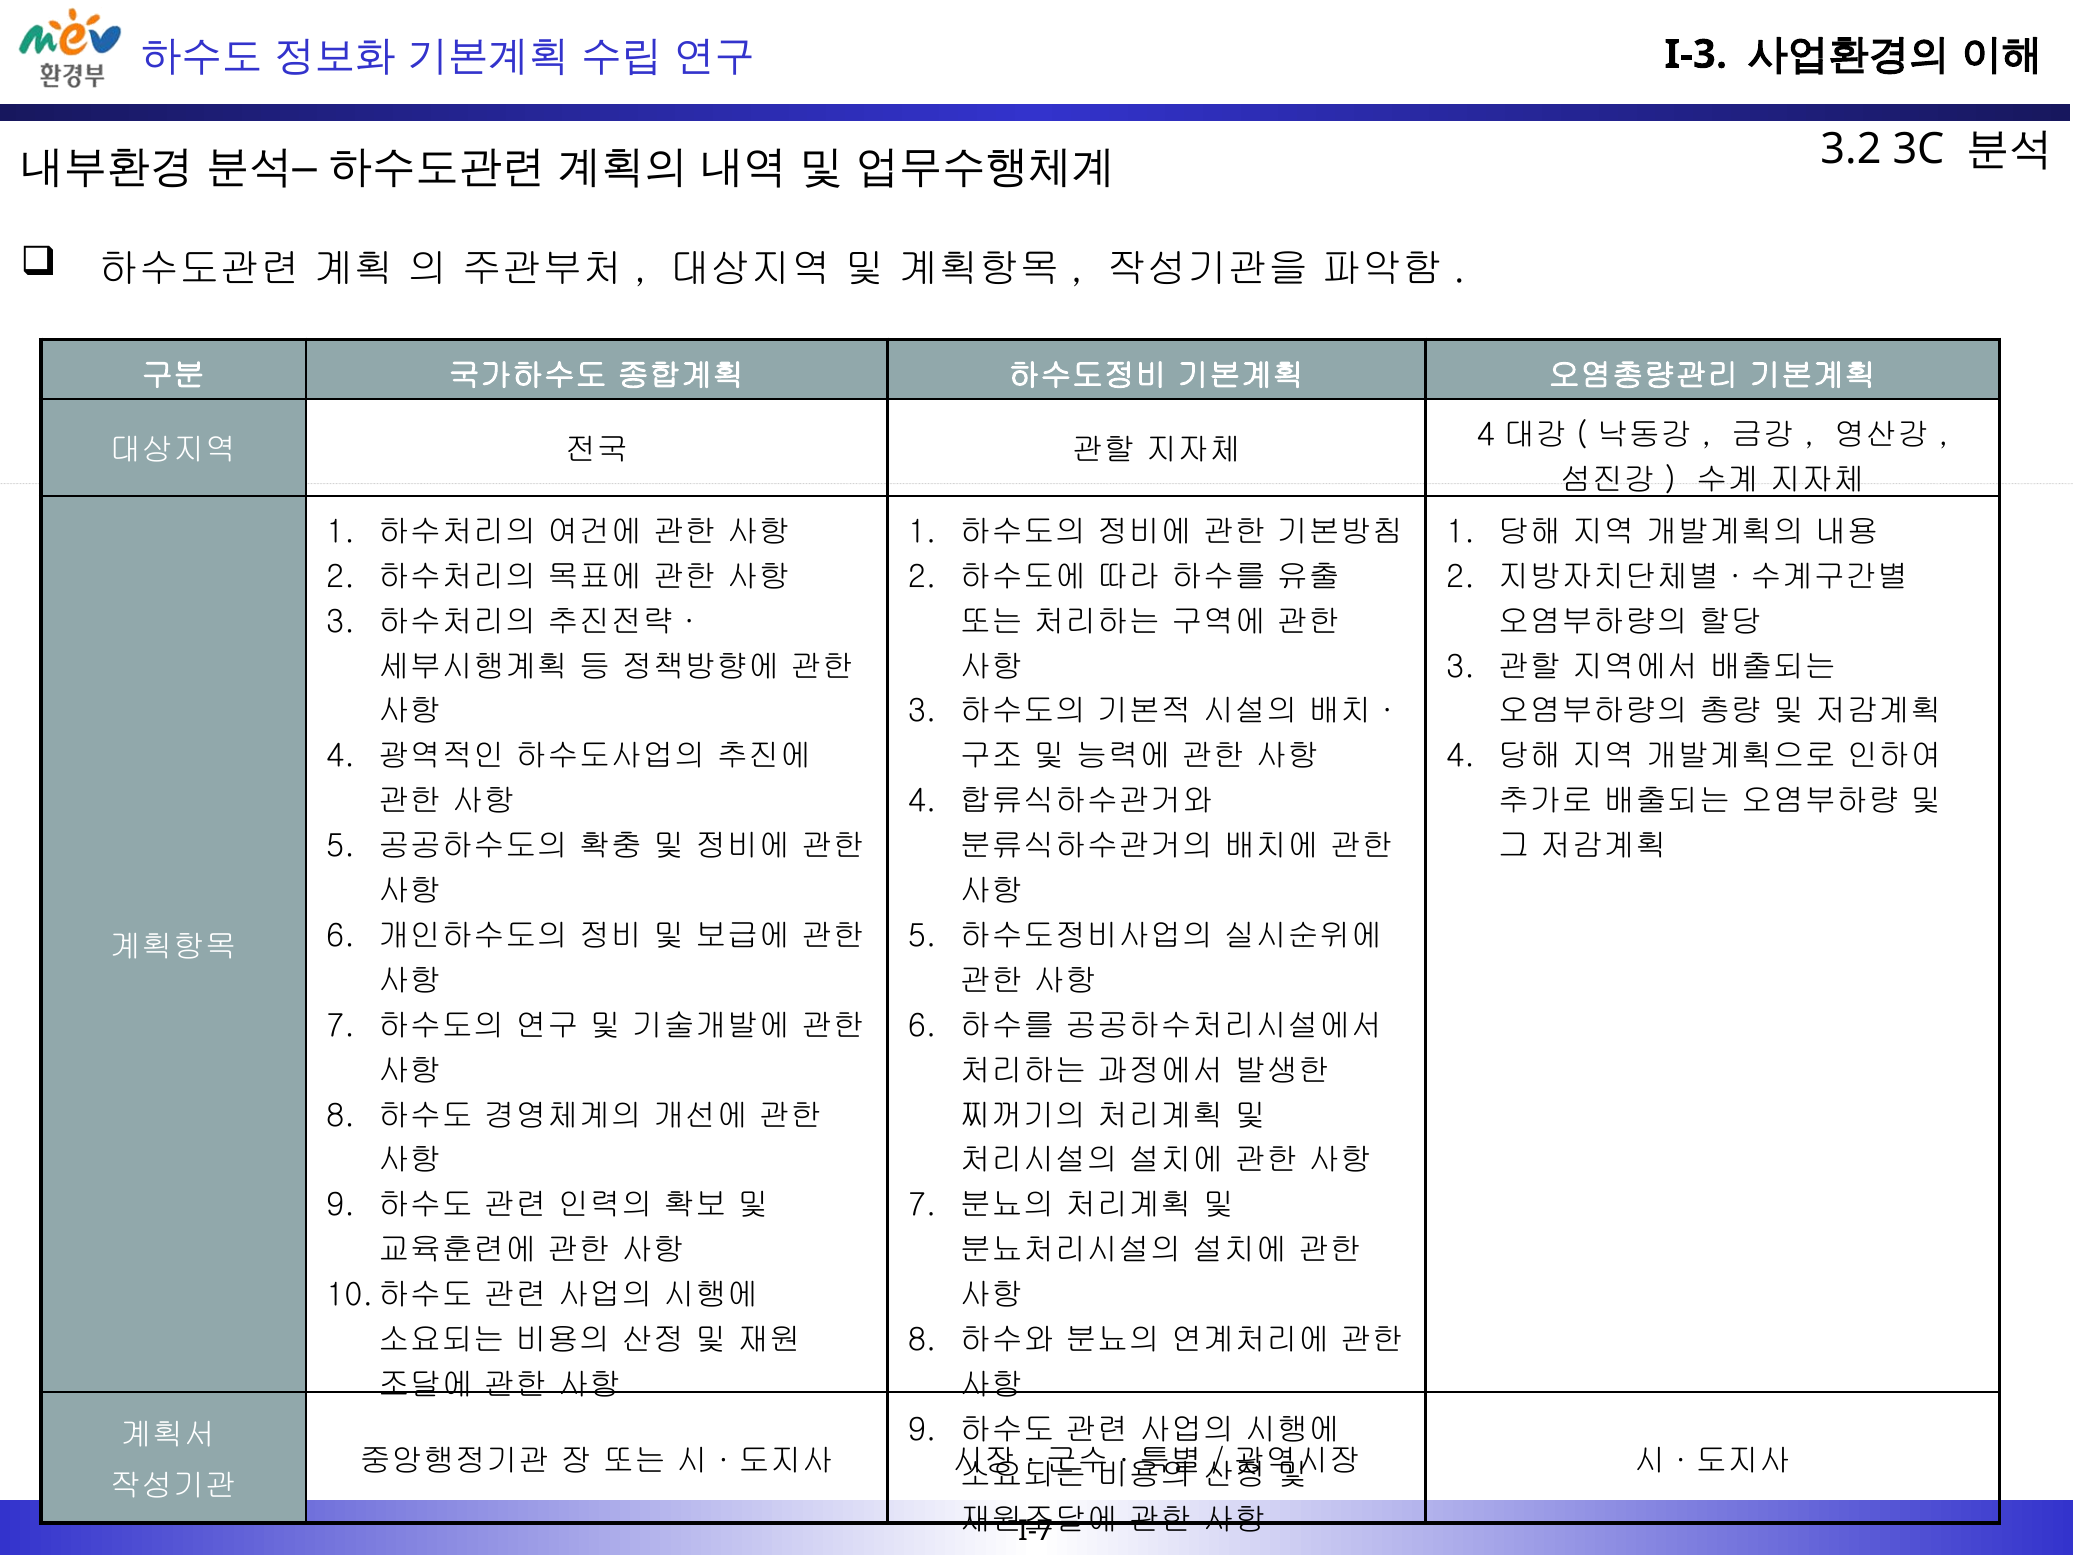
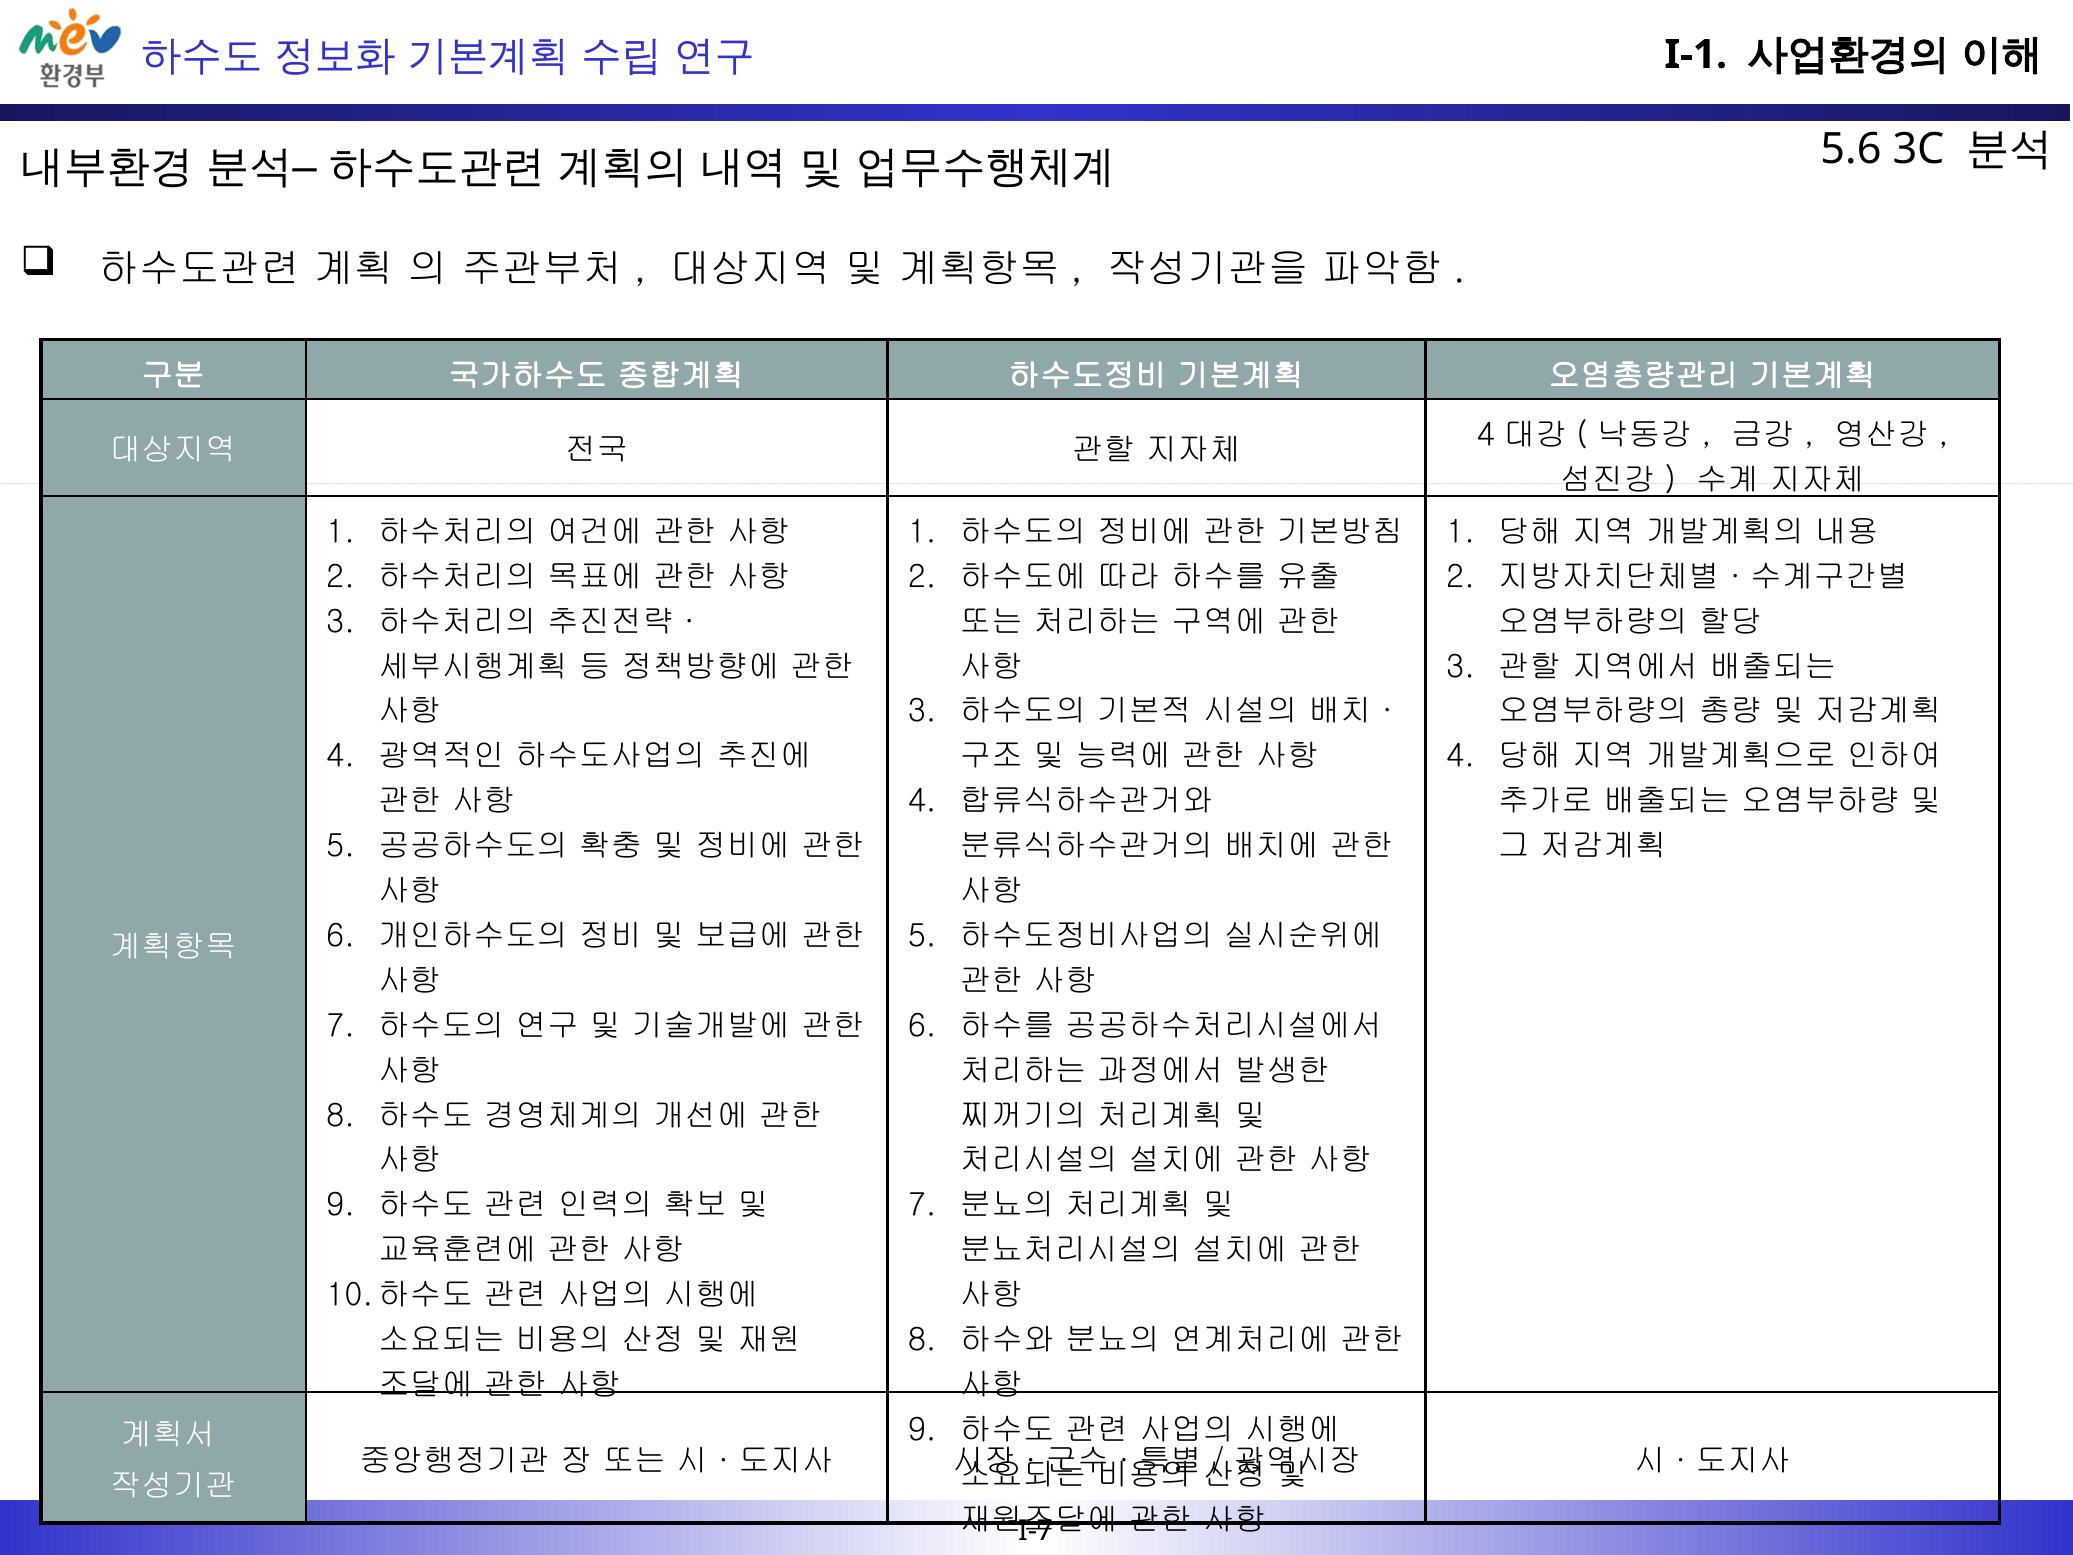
I-3: I-3 -> I-1
3.2: 3.2 -> 5.6
